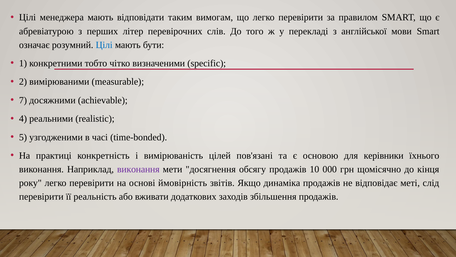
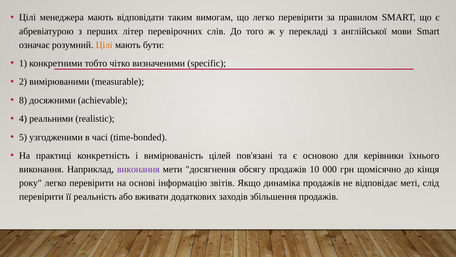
Цілі at (104, 45) colour: blue -> orange
7: 7 -> 8
ймовірність: ймовірність -> інформацію
